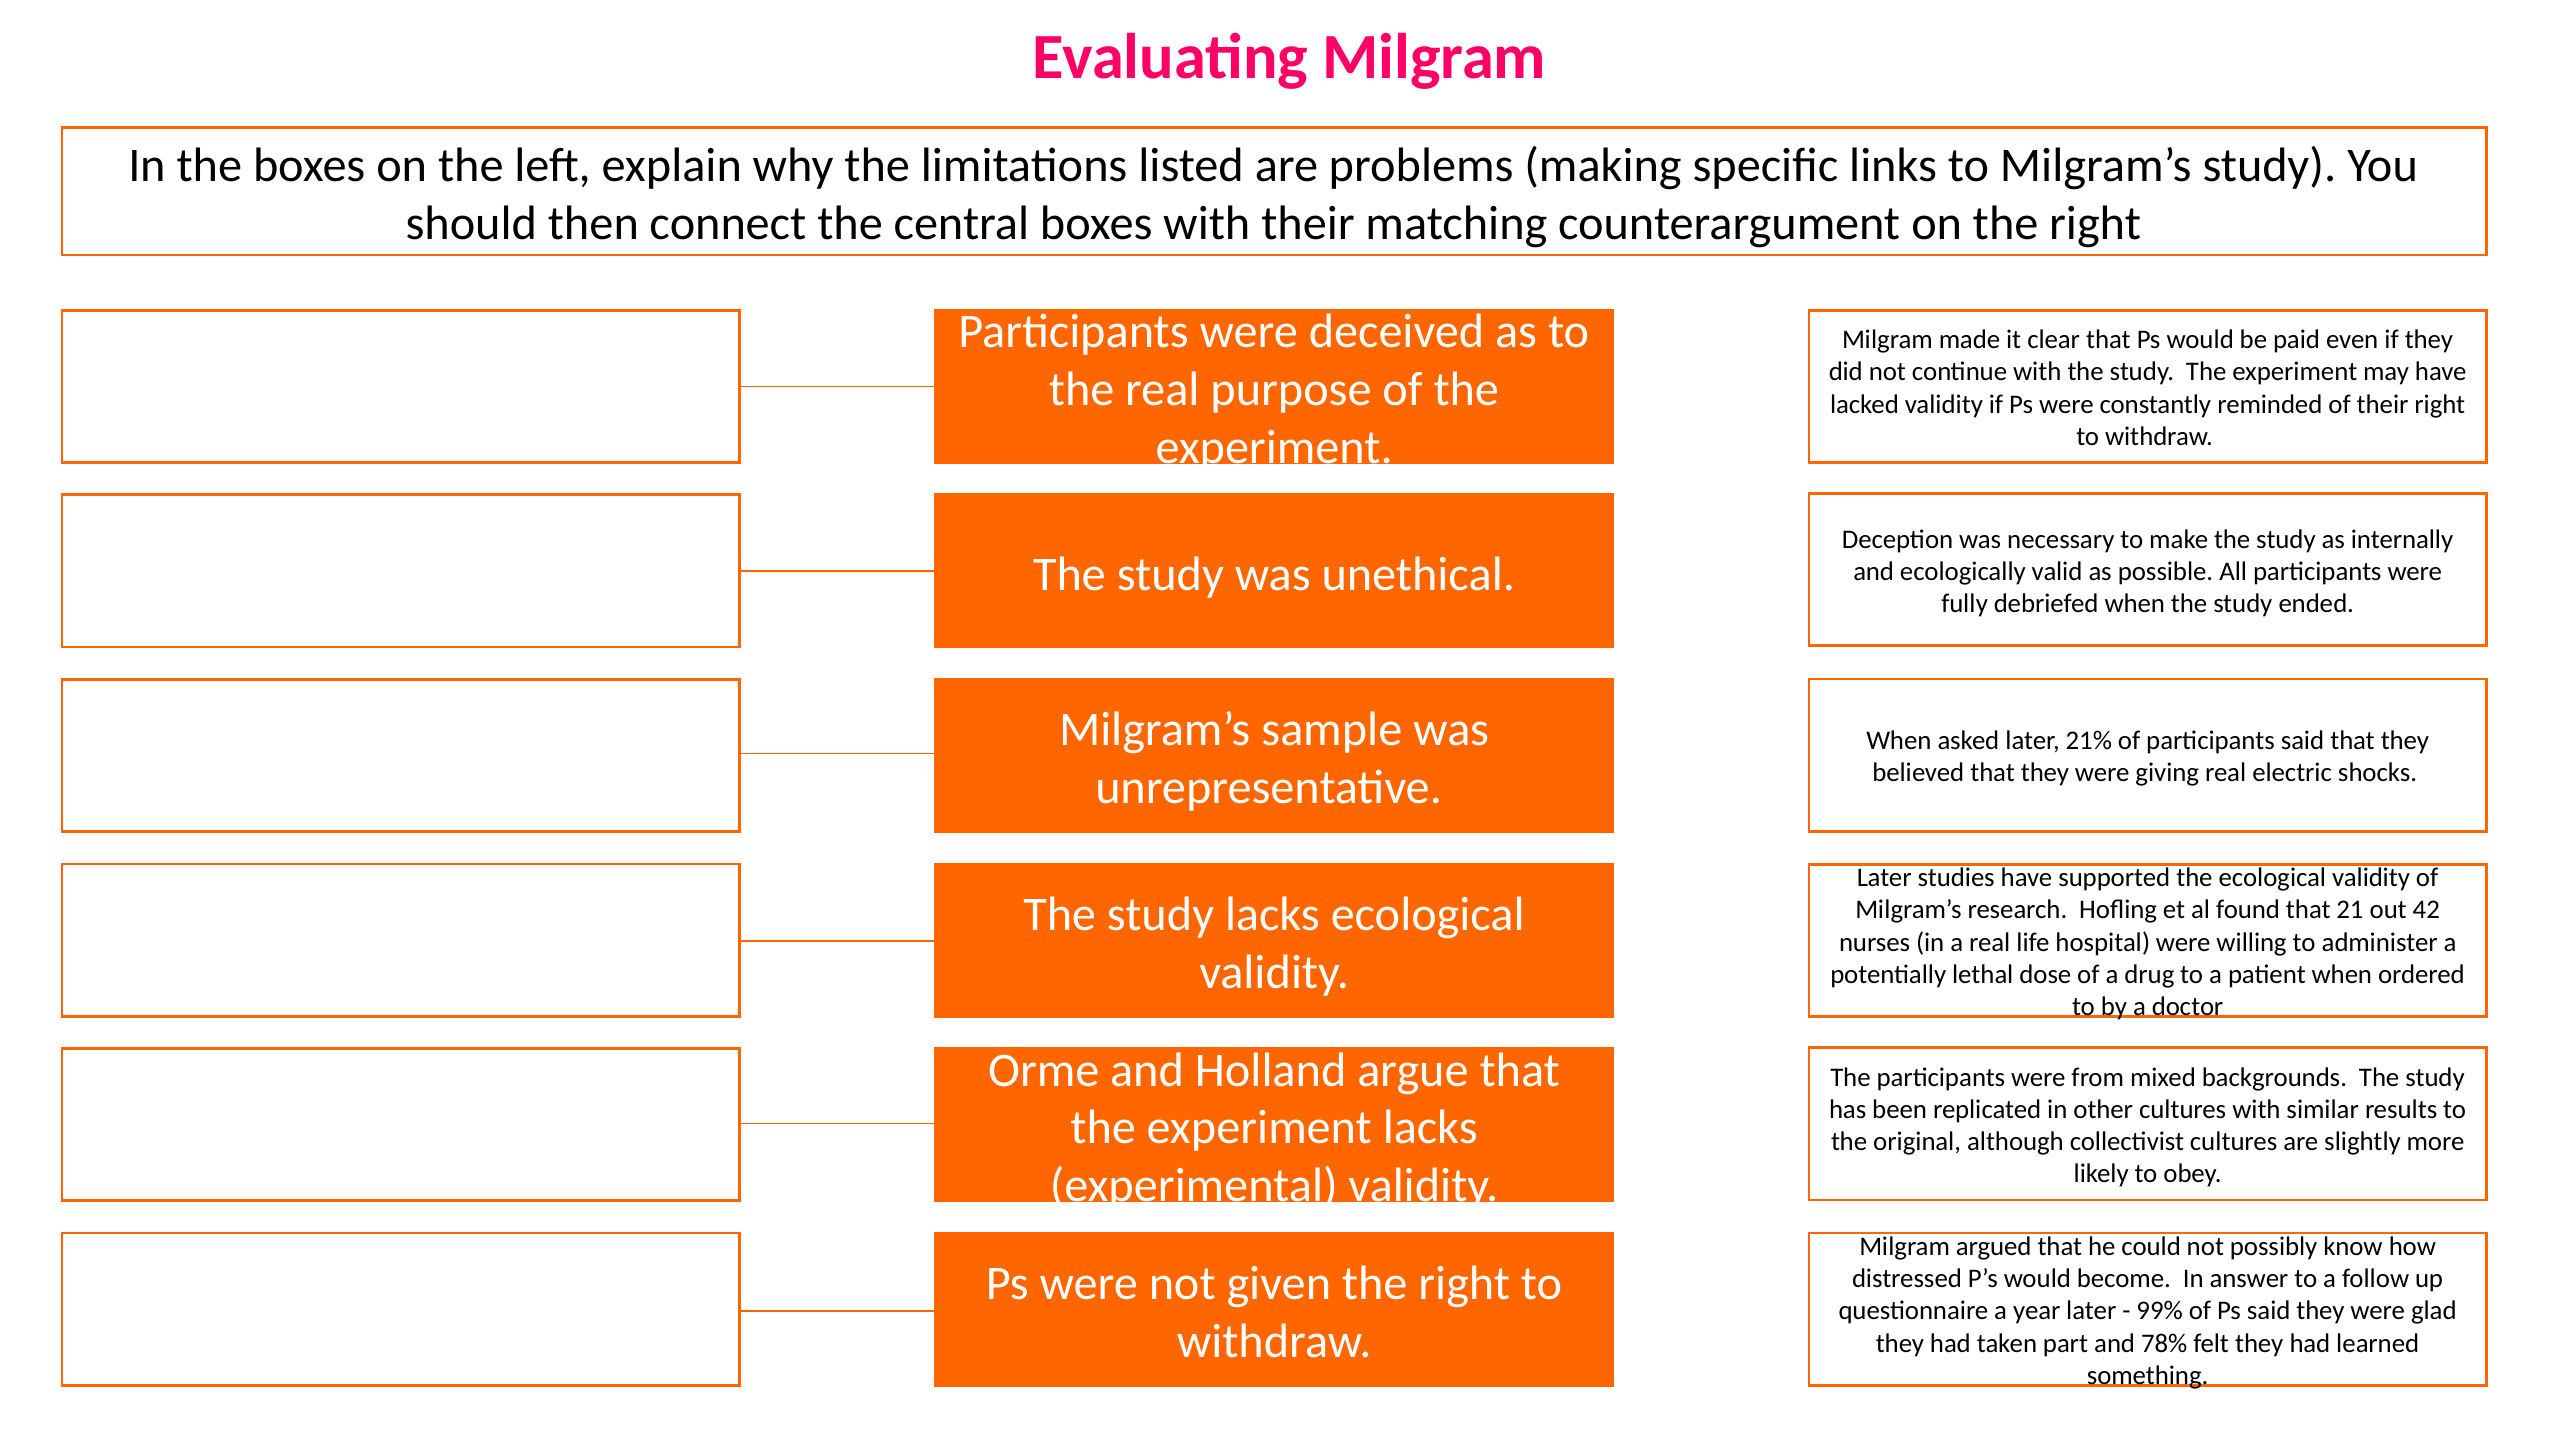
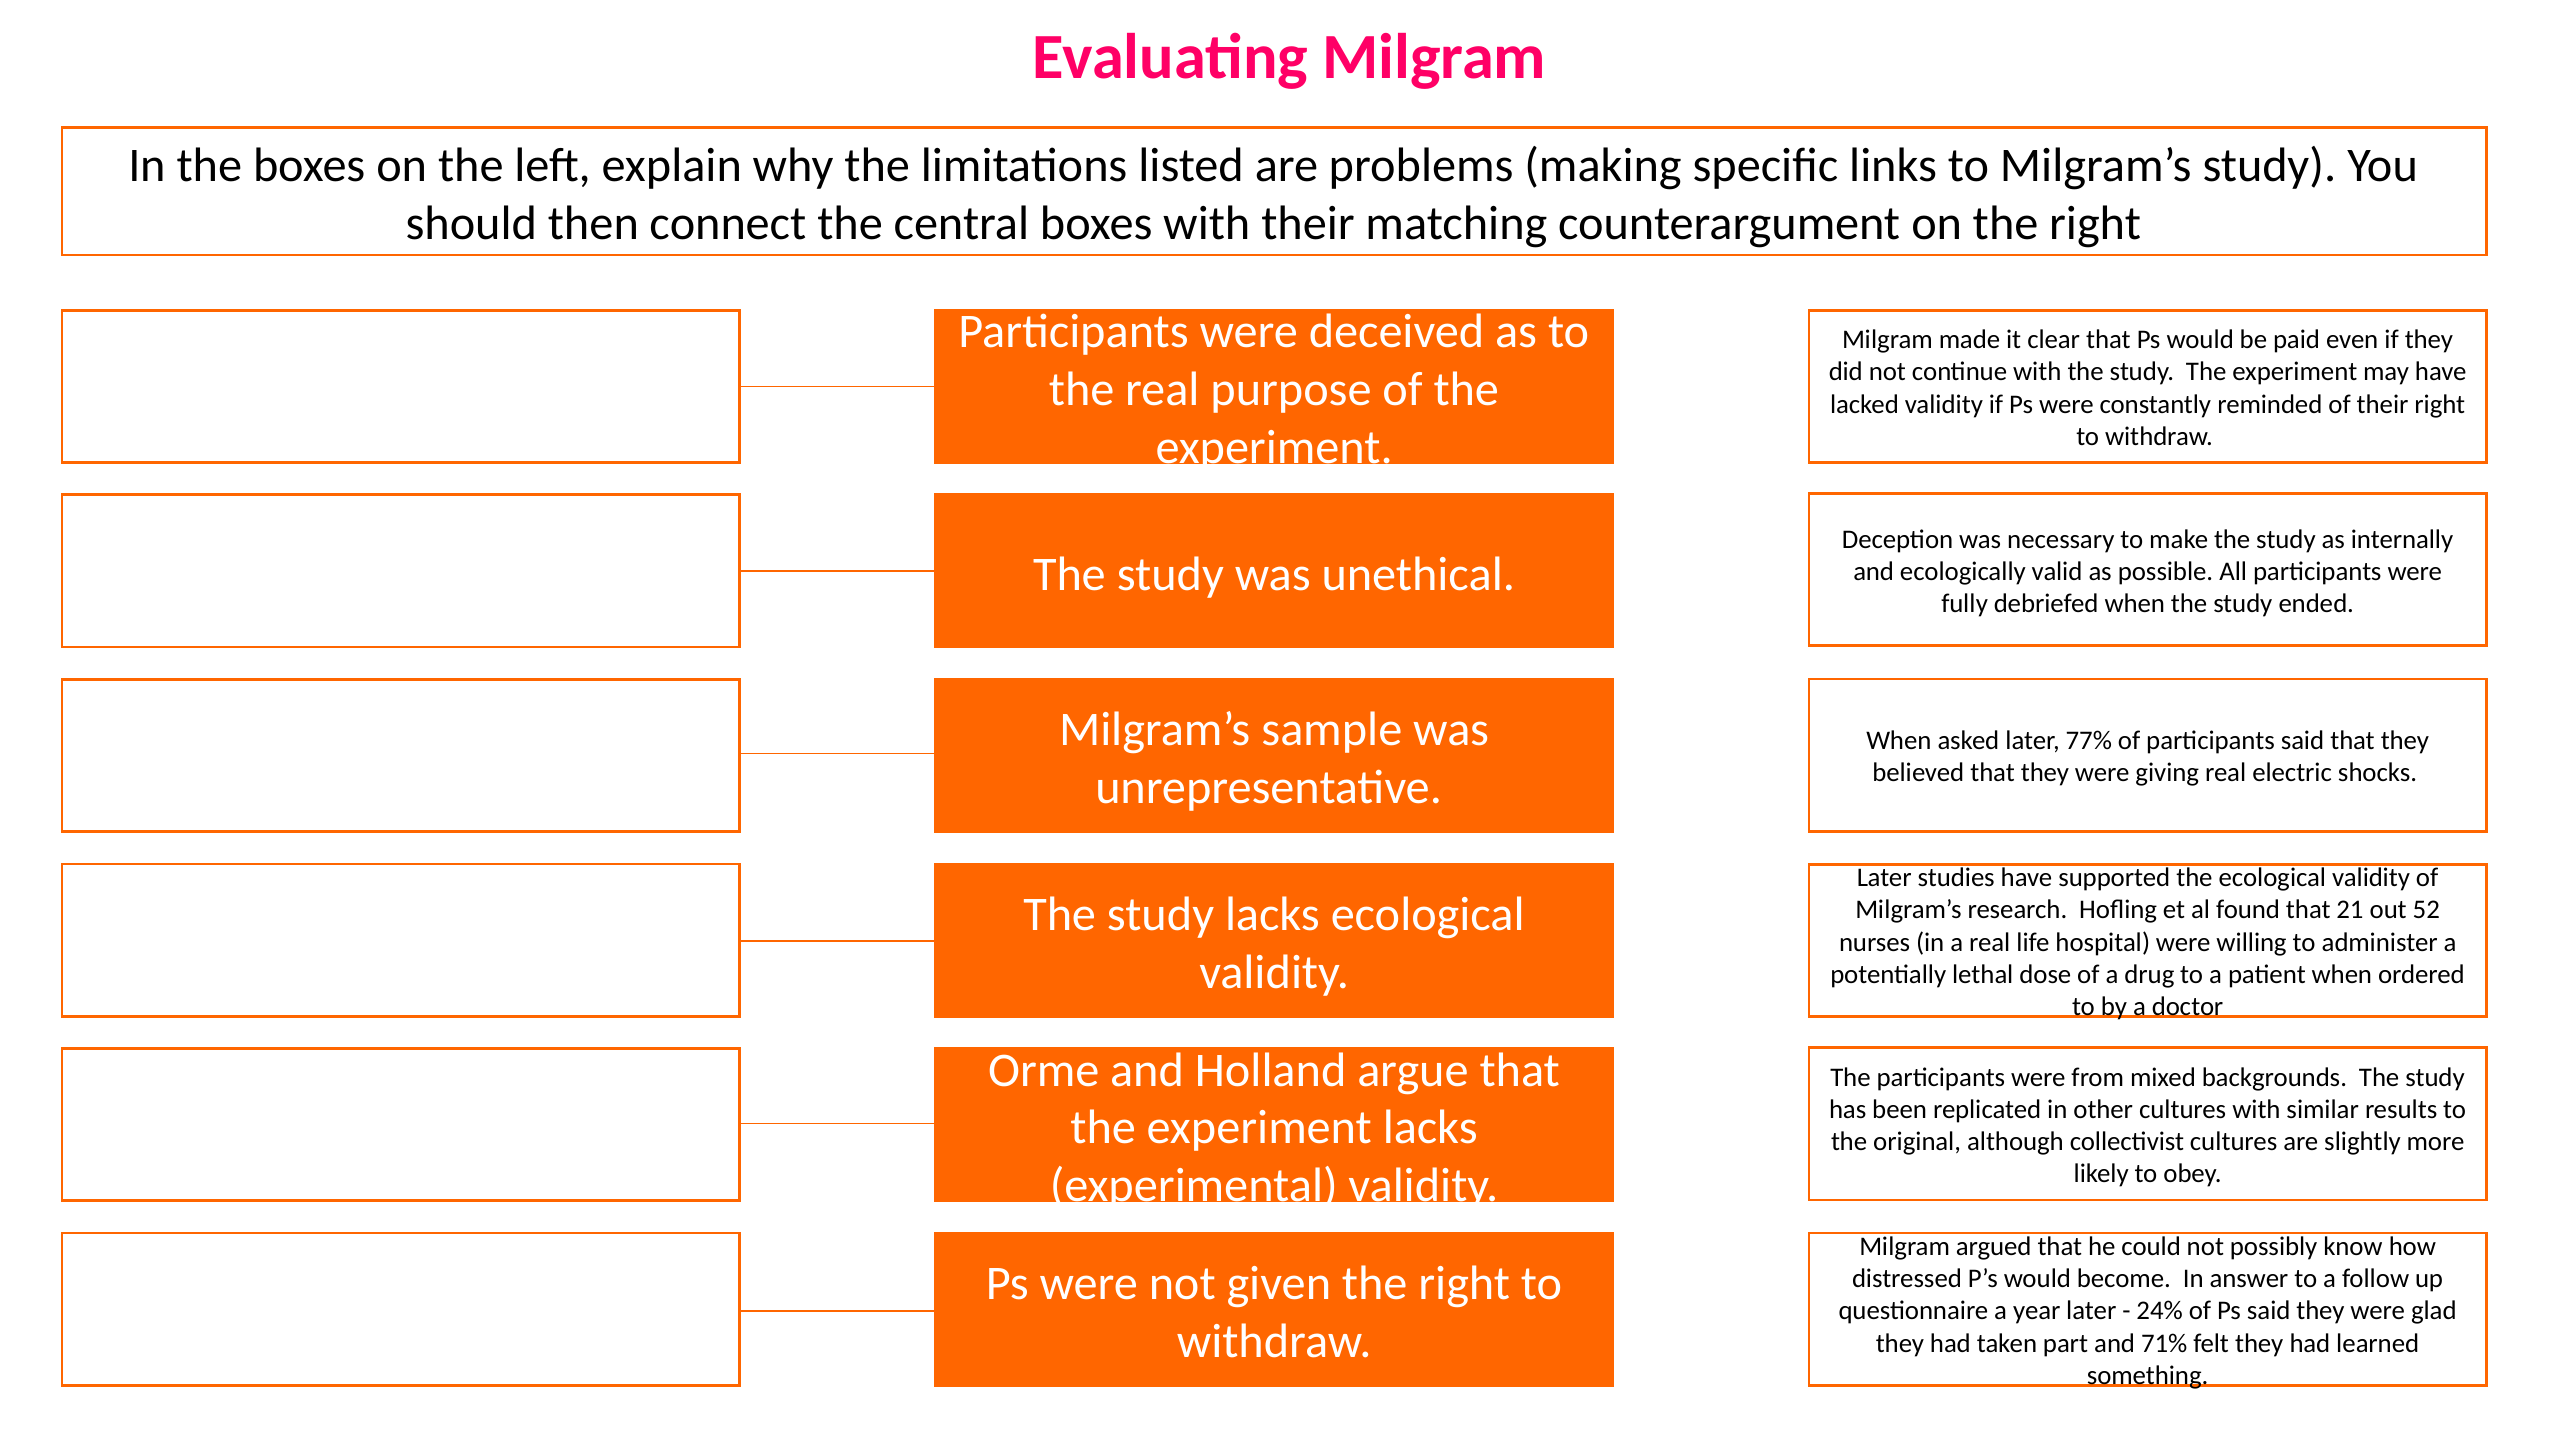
21%: 21% -> 77%
42: 42 -> 52
99%: 99% -> 24%
78%: 78% -> 71%
